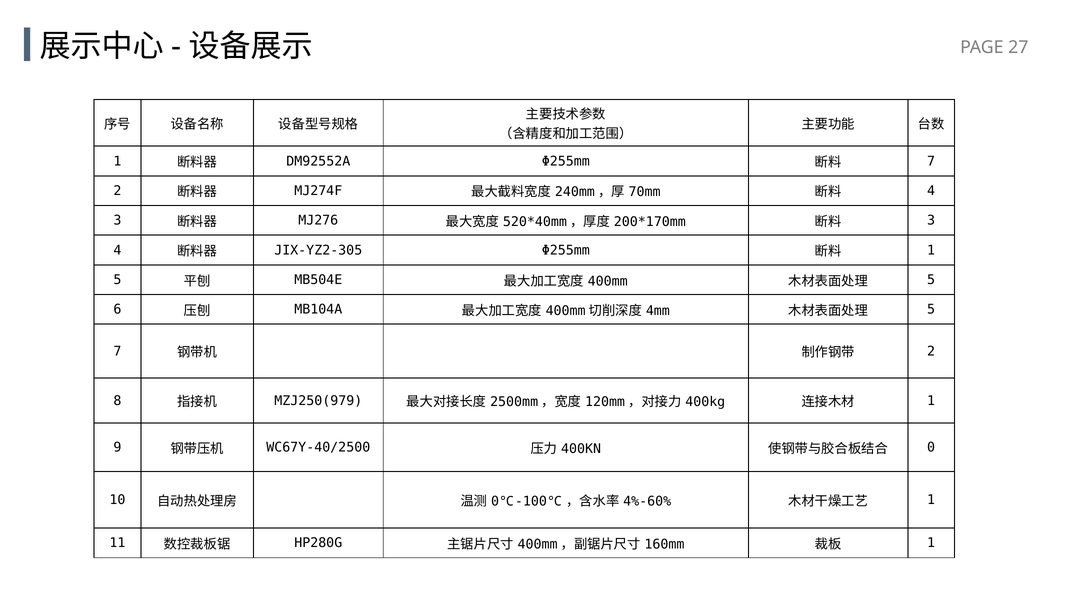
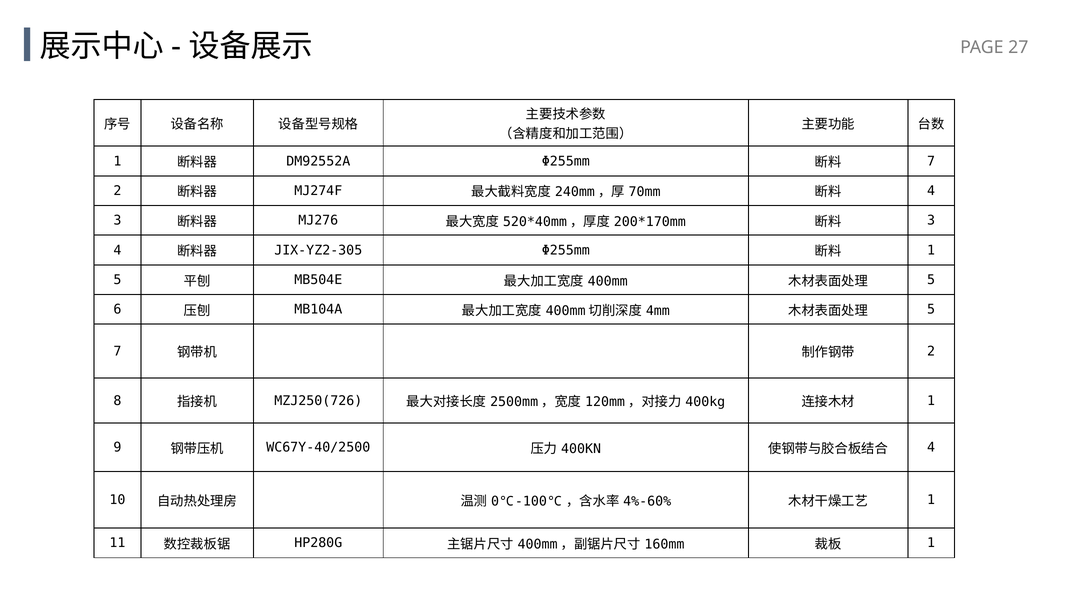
MZJ250(979: MZJ250(979 -> MZJ250(726
0 at (931, 448): 0 -> 4
